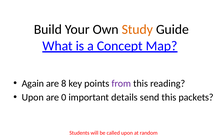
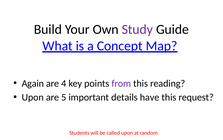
Study colour: orange -> purple
8: 8 -> 4
0: 0 -> 5
send: send -> have
packets: packets -> request
